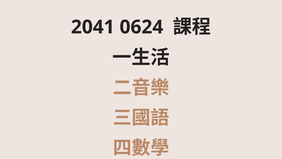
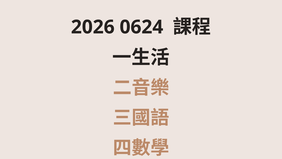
2041: 2041 -> 2026
